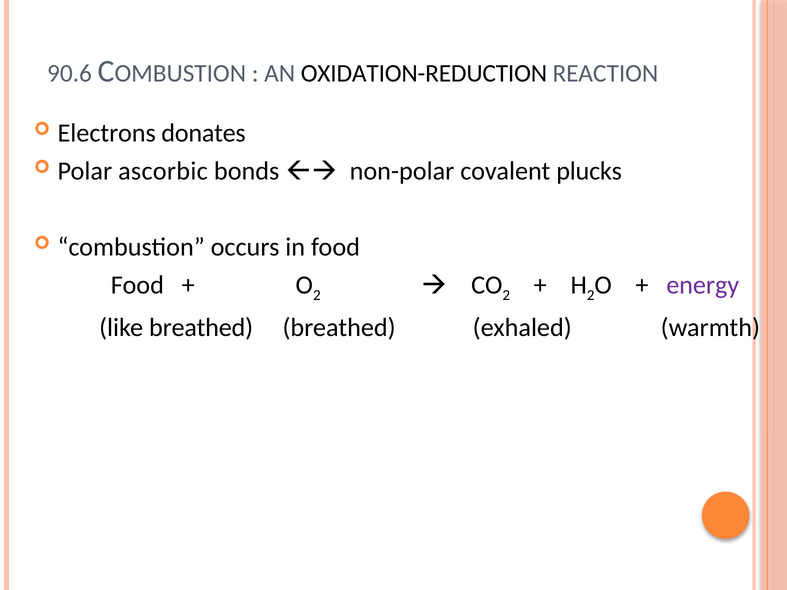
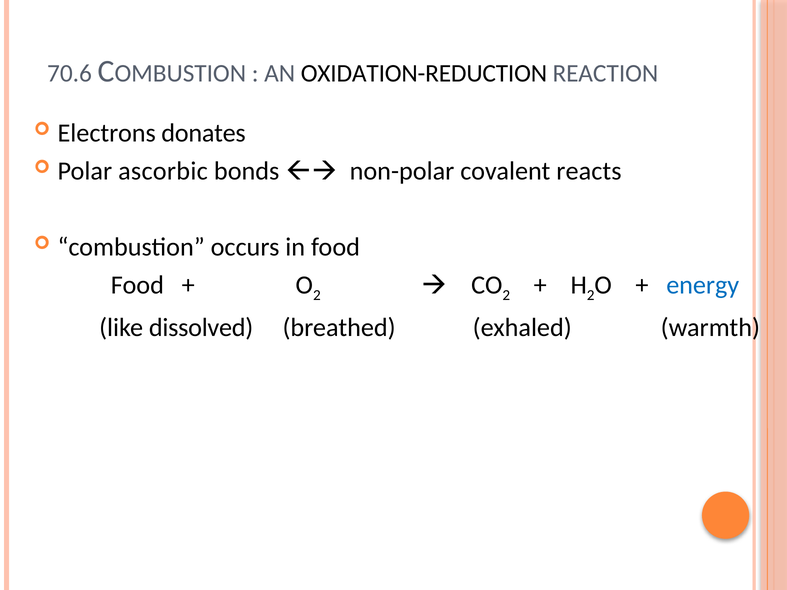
90.6: 90.6 -> 70.6
plucks: plucks -> reacts
energy colour: purple -> blue
like breathed: breathed -> dissolved
